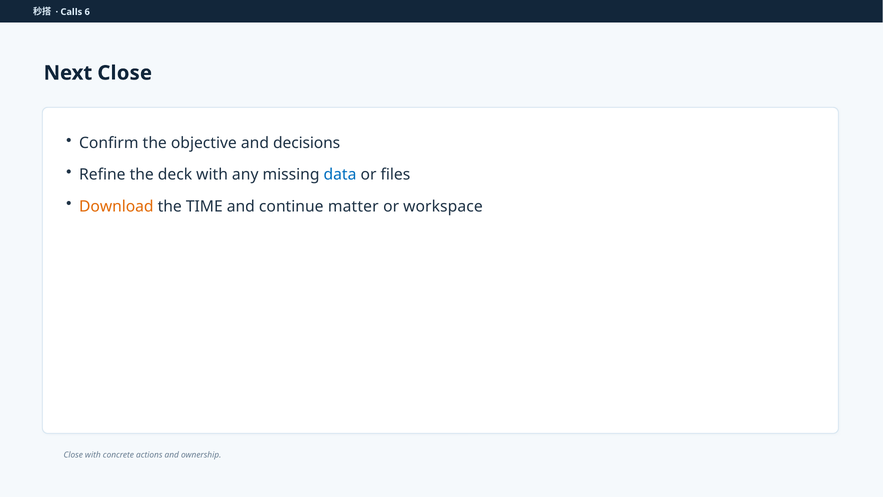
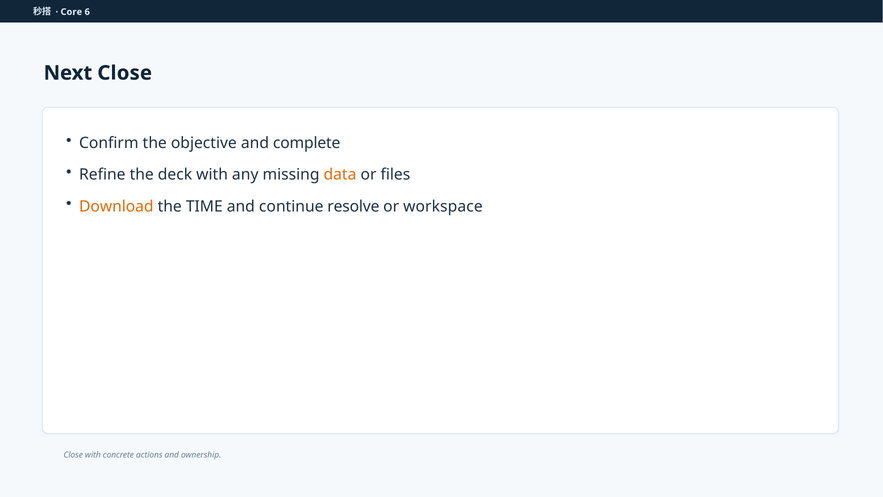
Calls: Calls -> Core
decisions: decisions -> complete
data colour: blue -> orange
matter: matter -> resolve
